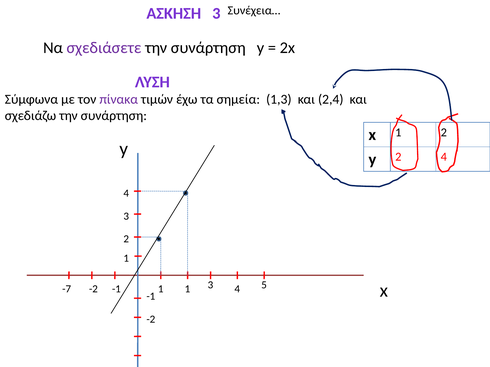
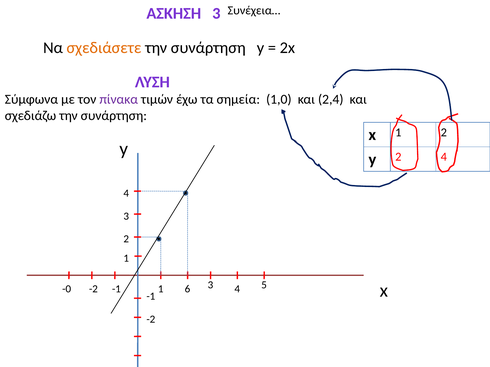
σχεδιάσετε colour: purple -> orange
1,3: 1,3 -> 1,0
-7: -7 -> -0
1 1: 1 -> 6
